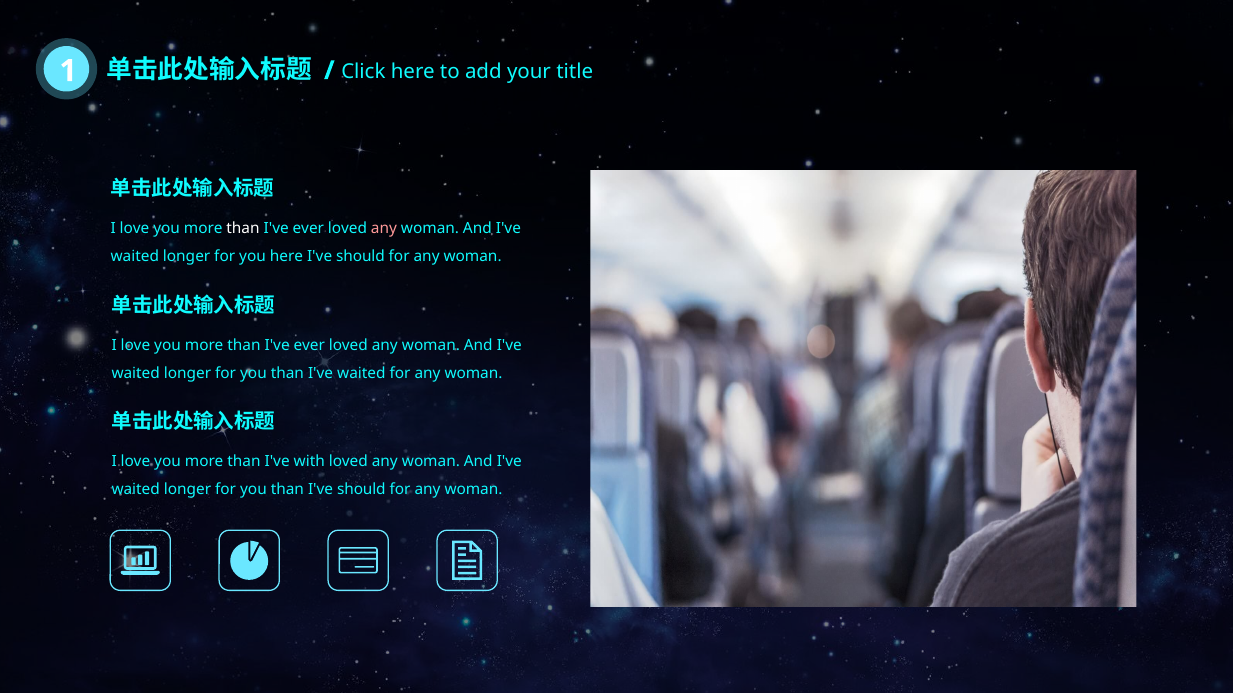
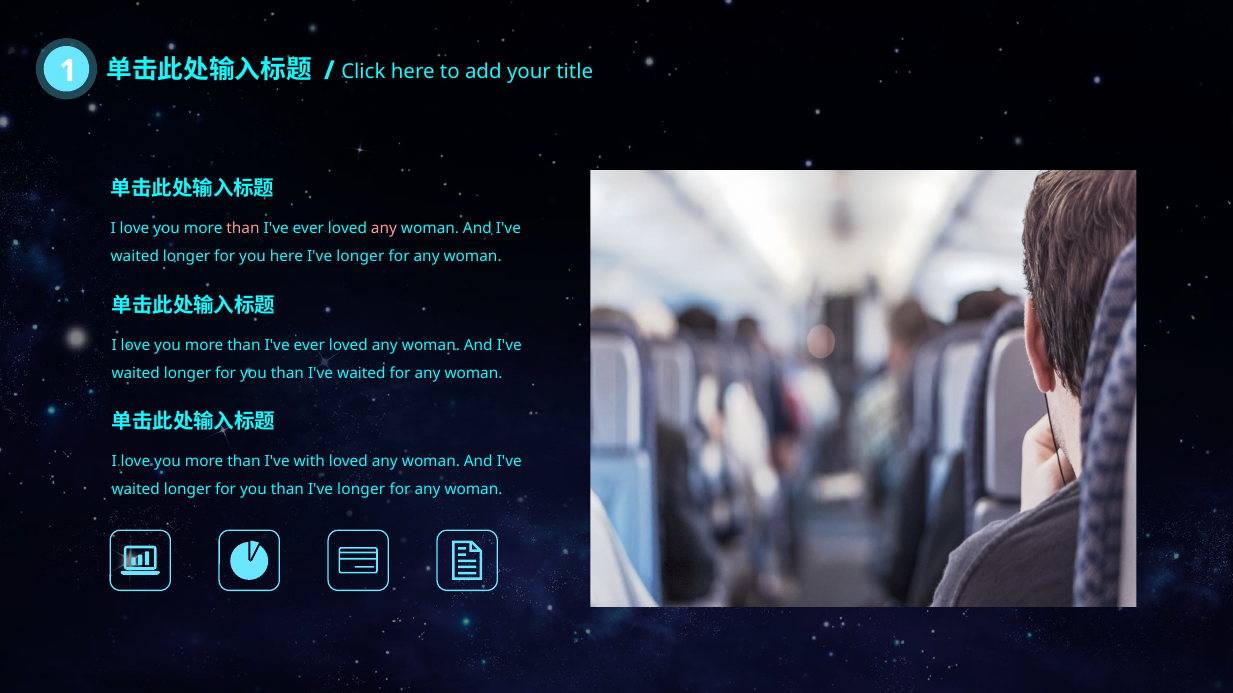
than at (243, 229) colour: white -> pink
should at (360, 257): should -> longer
than I've should: should -> longer
